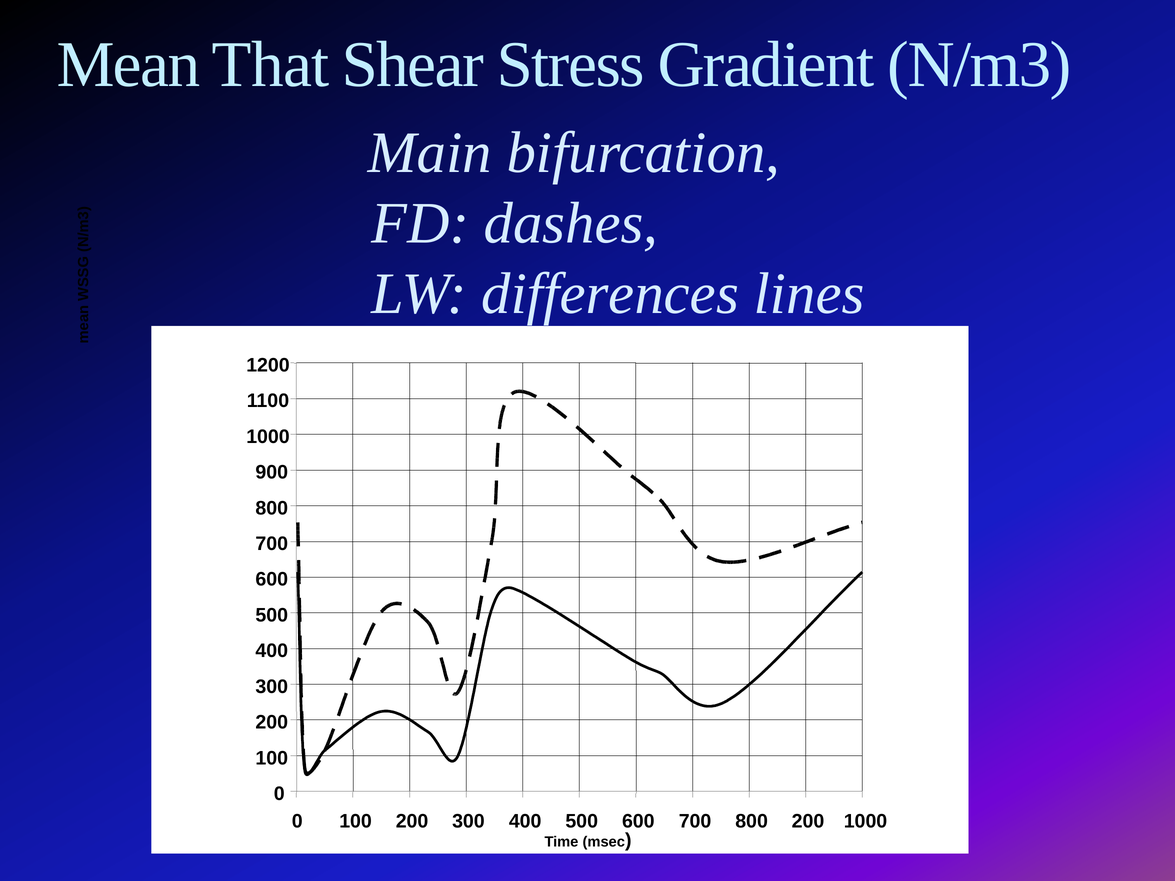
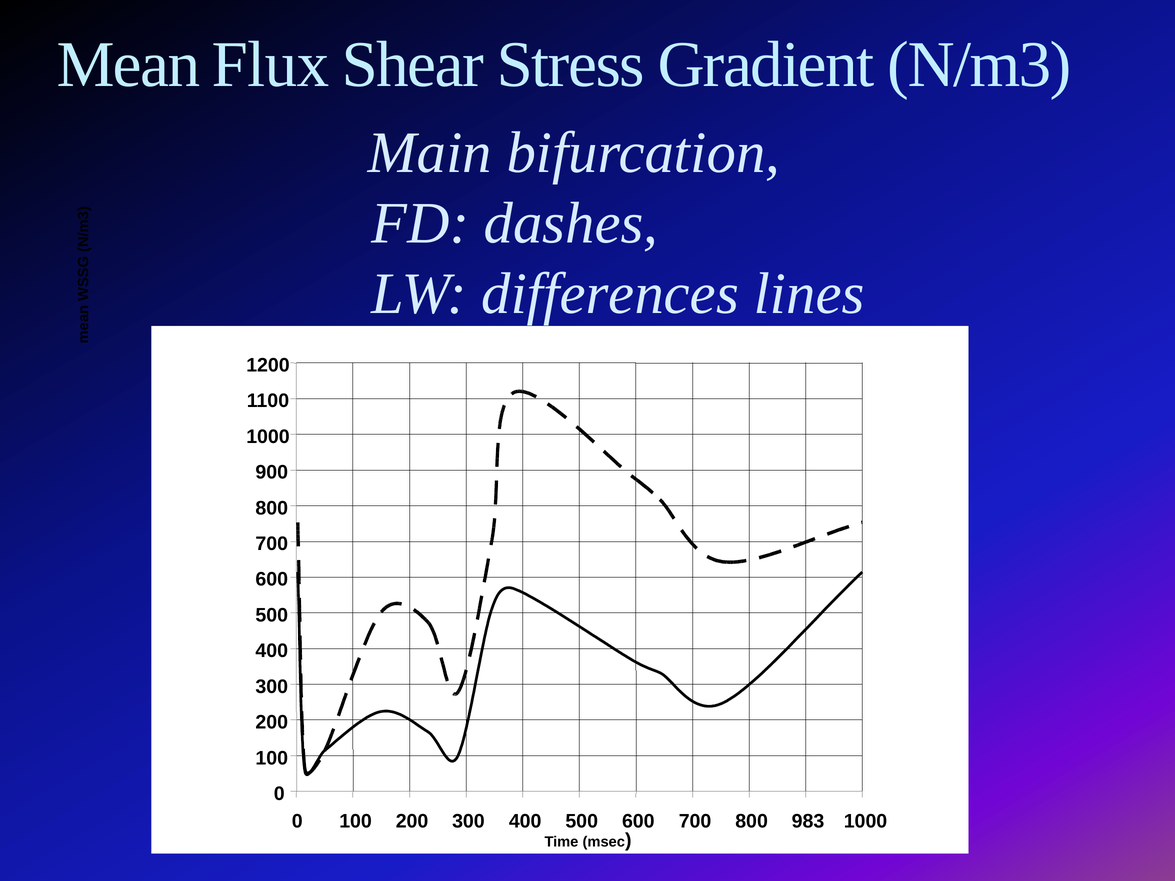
That: That -> Flux
800 200: 200 -> 983
